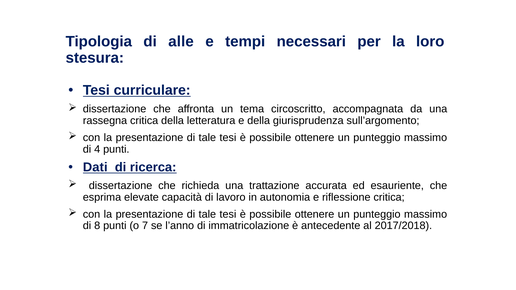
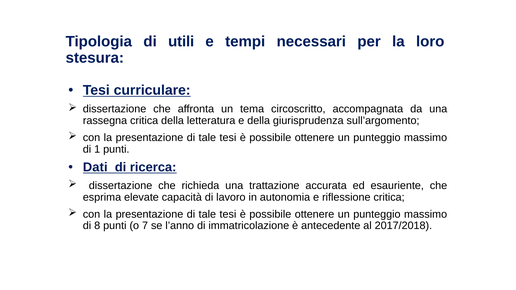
alle: alle -> utili
4: 4 -> 1
